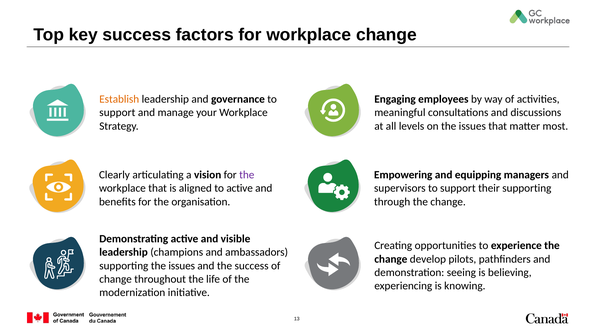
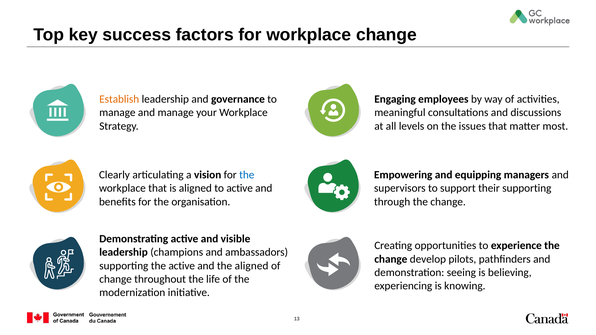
support at (117, 113): support -> manage
the at (247, 175) colour: purple -> blue
supporting the issues: issues -> active
the success: success -> aligned
